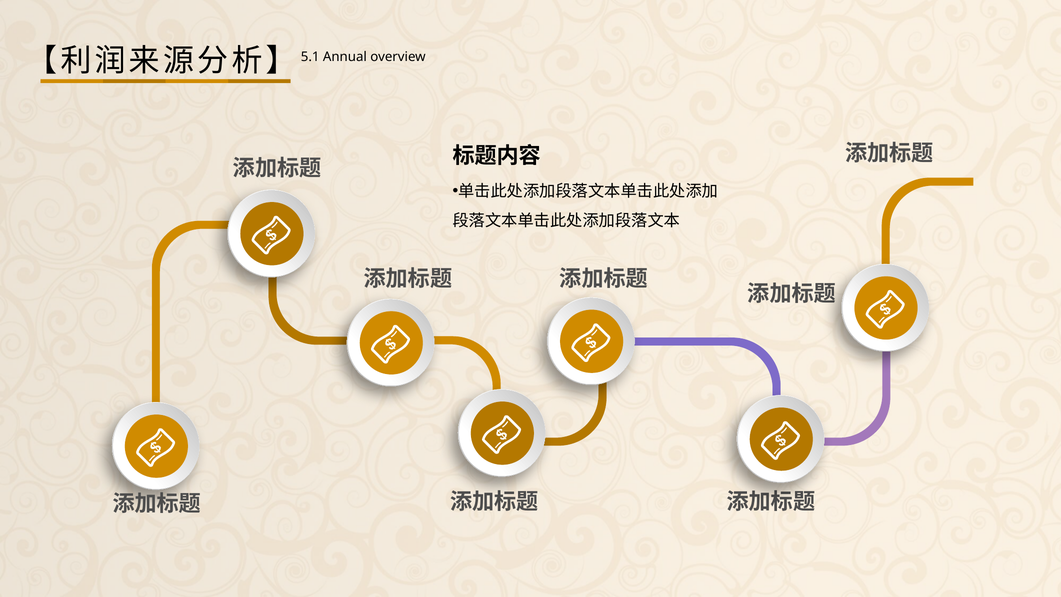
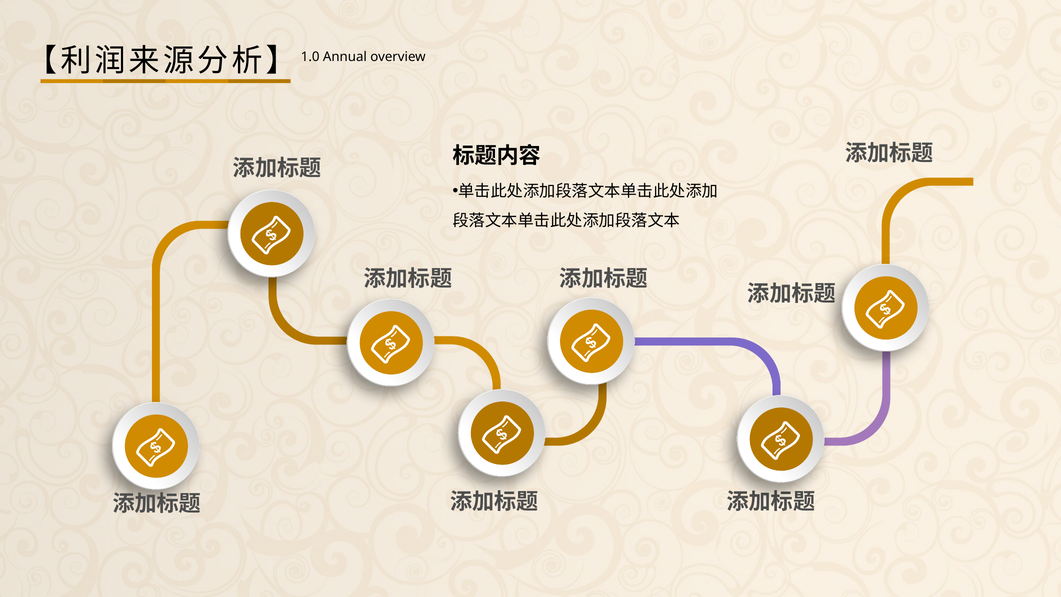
5.1: 5.1 -> 1.0
